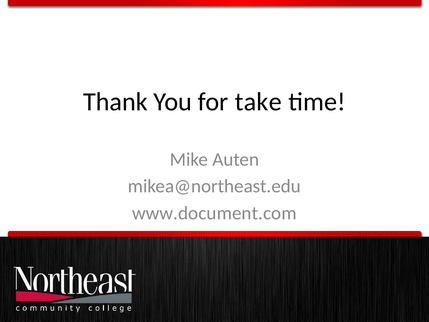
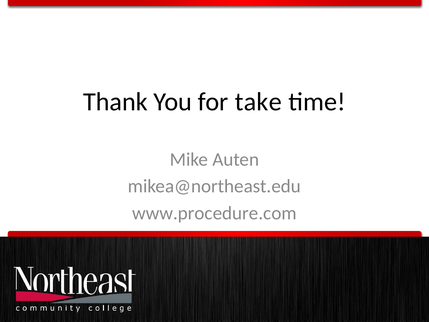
www.document.com: www.document.com -> www.procedure.com
